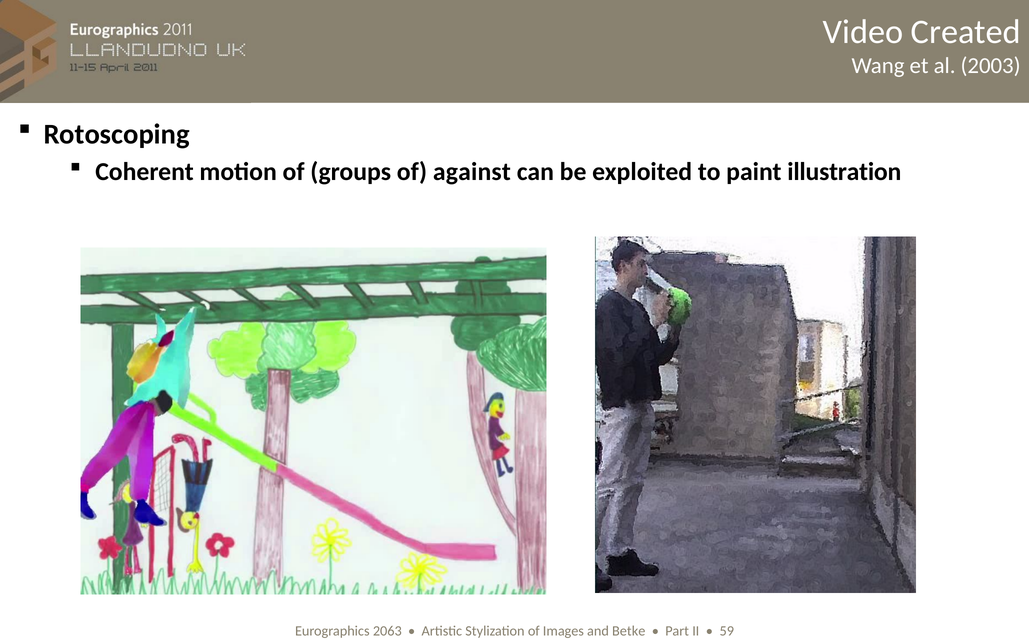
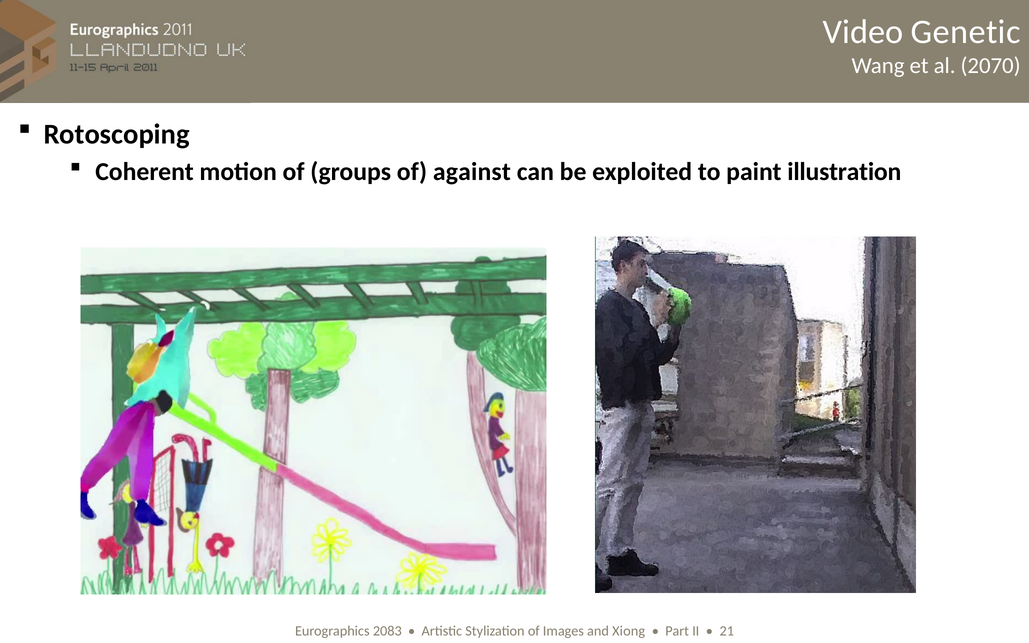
Created: Created -> Genetic
2003: 2003 -> 2070
2063: 2063 -> 2083
Betke: Betke -> Xiong
59: 59 -> 21
